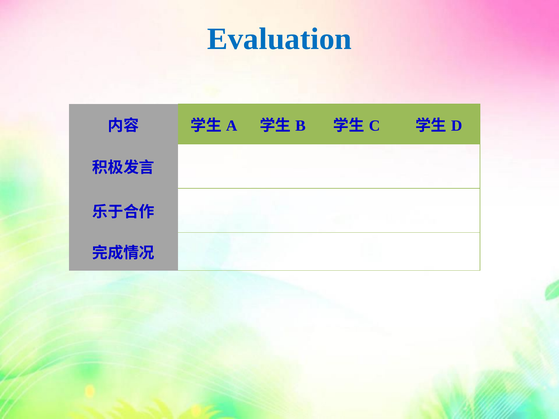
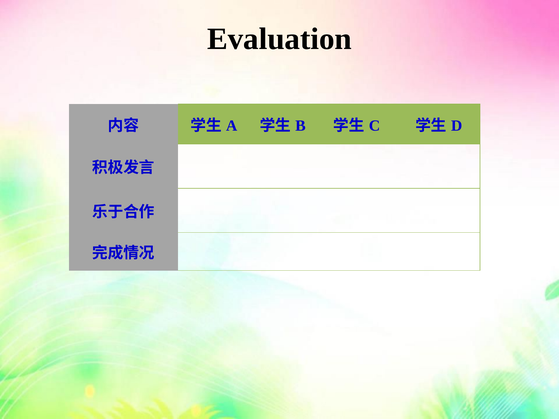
Evaluation colour: blue -> black
